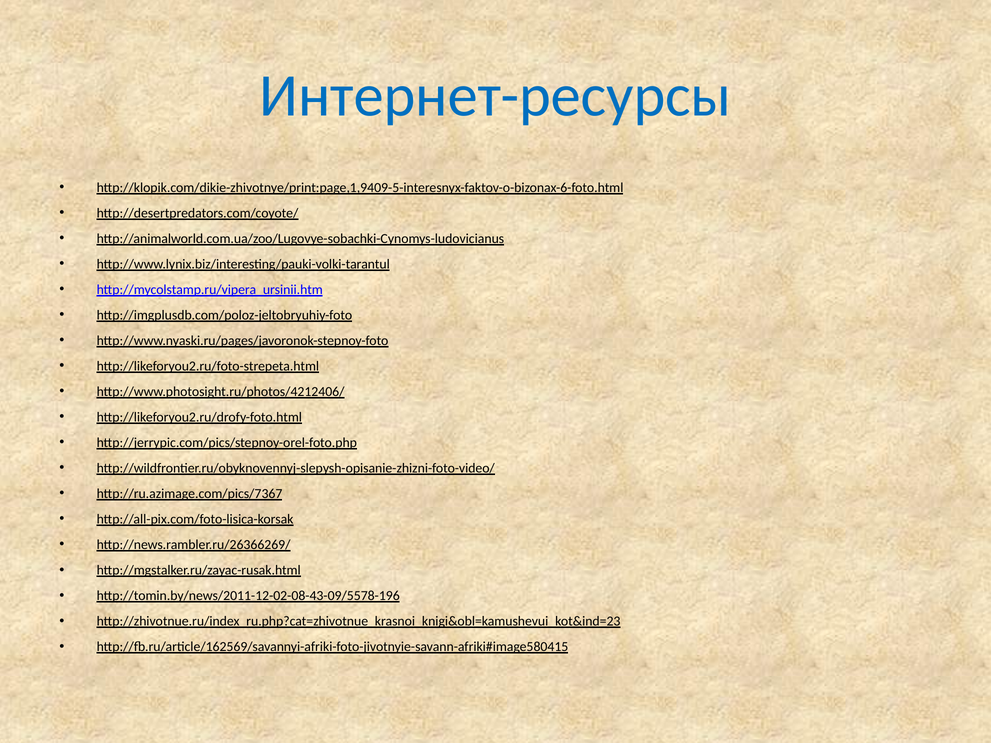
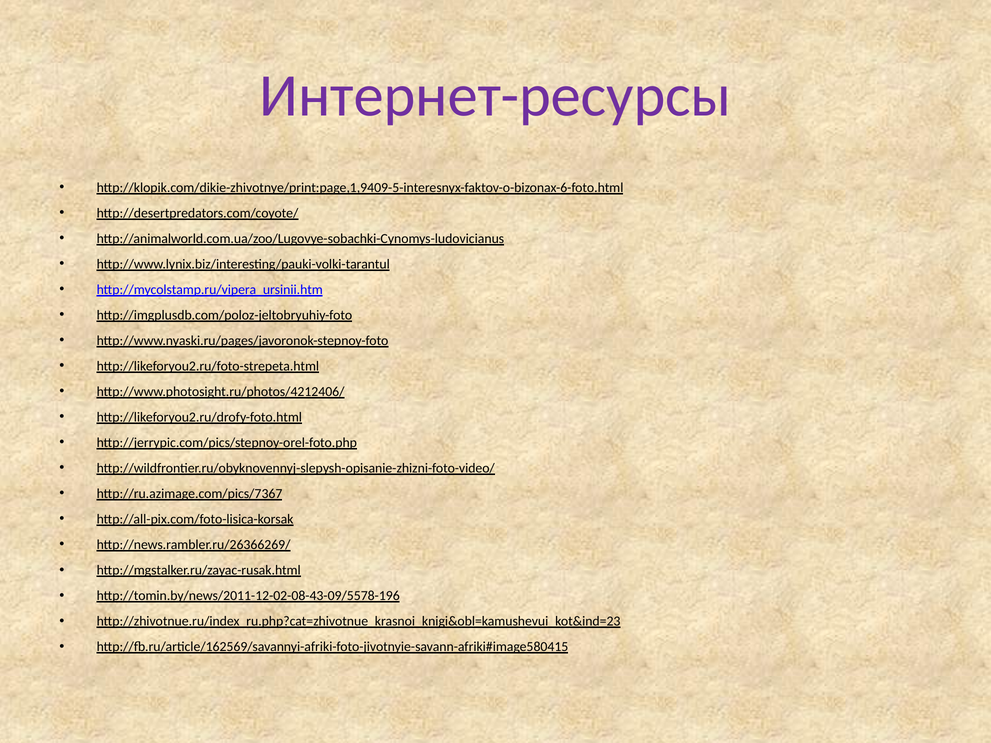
Интернет-ресурсы colour: blue -> purple
